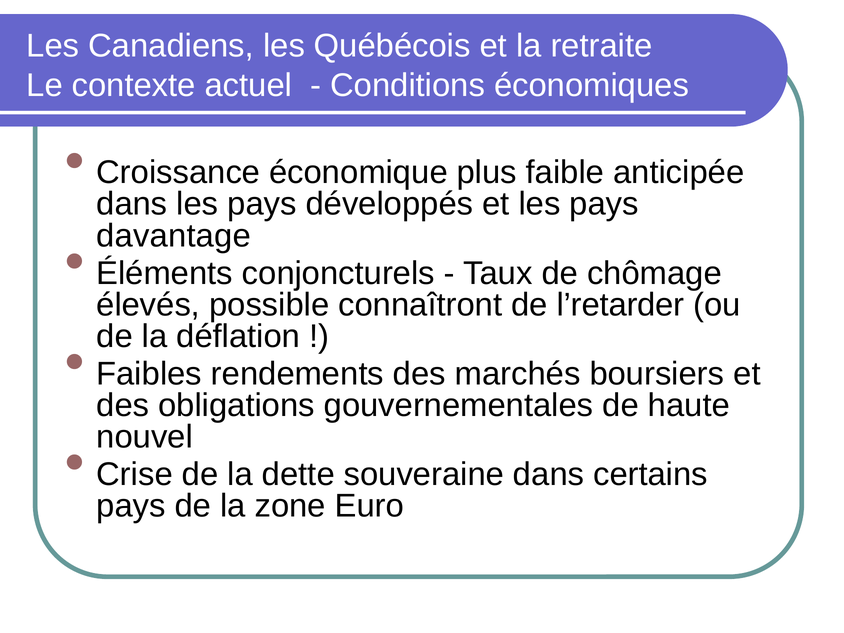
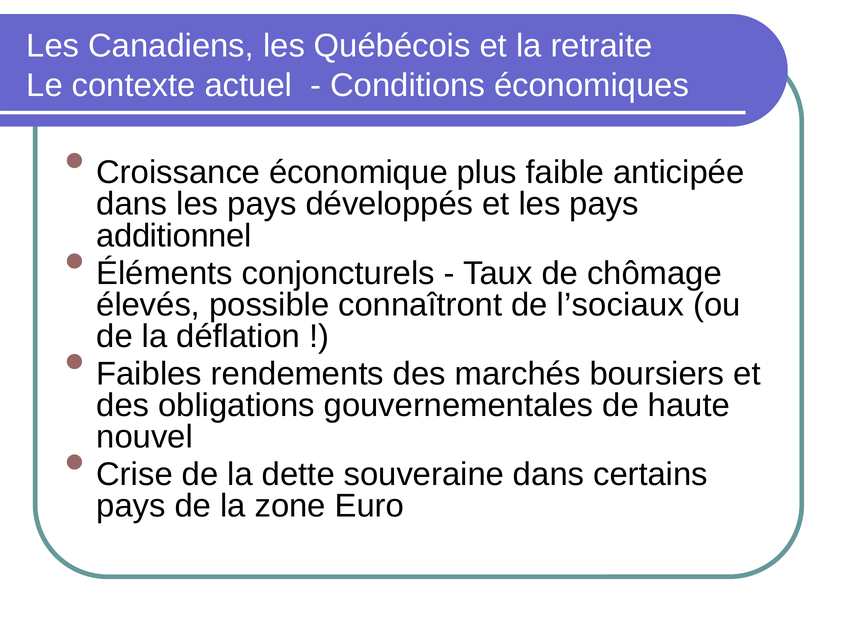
davantage: davantage -> additionnel
l’retarder: l’retarder -> l’sociaux
